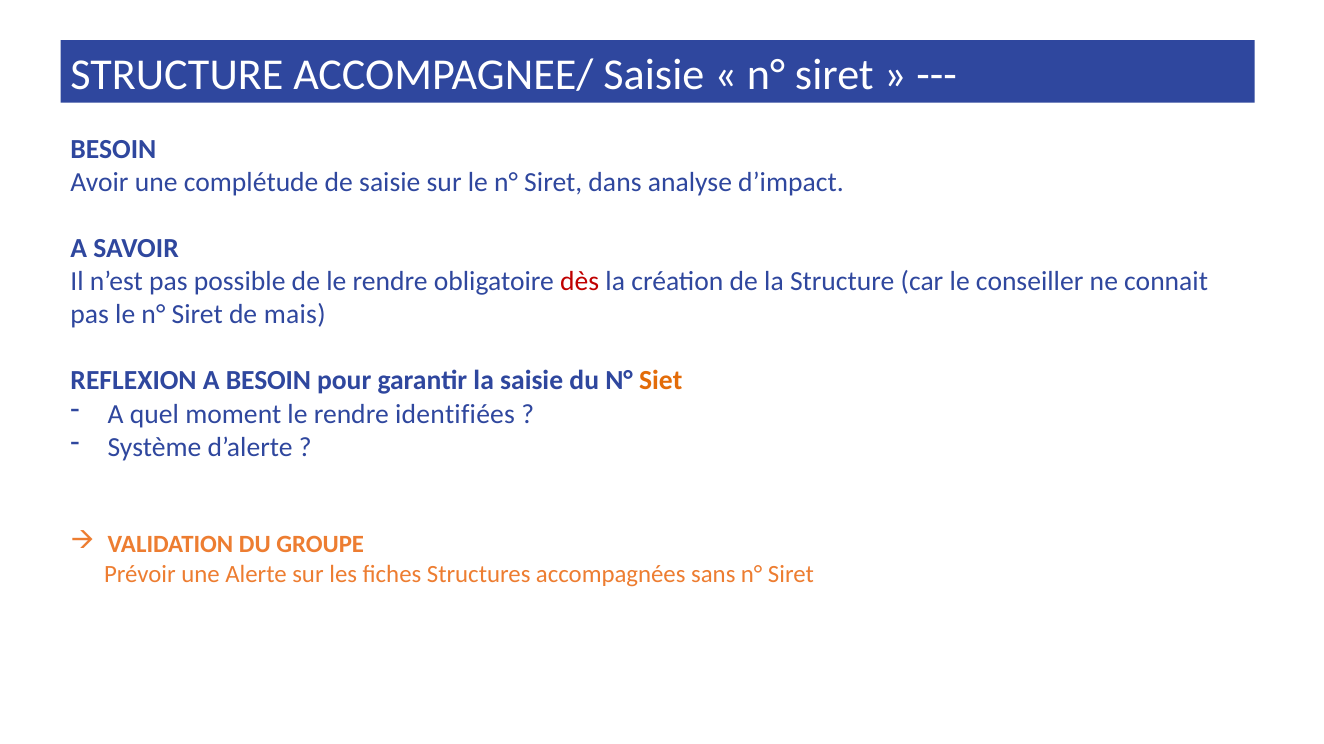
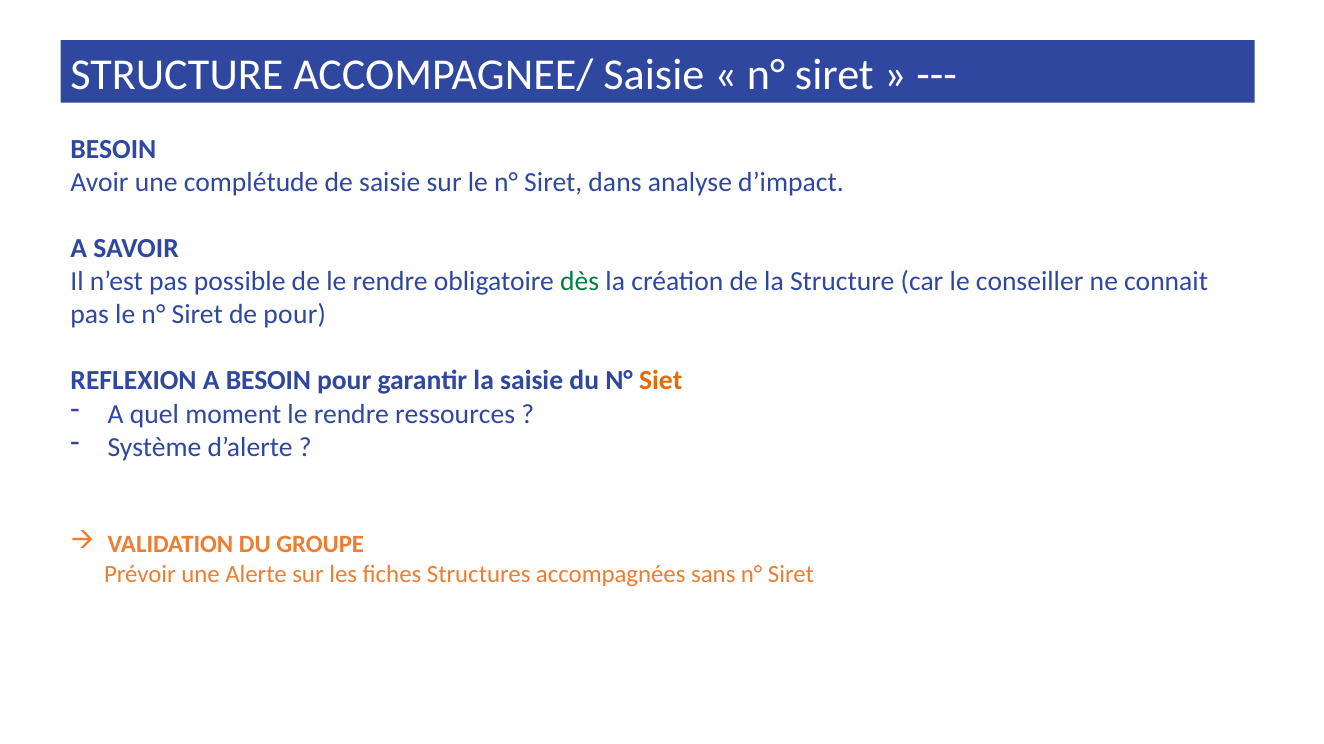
dès colour: red -> green
de mais: mais -> pour
identifiées: identifiées -> ressources
